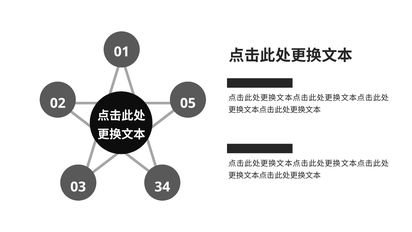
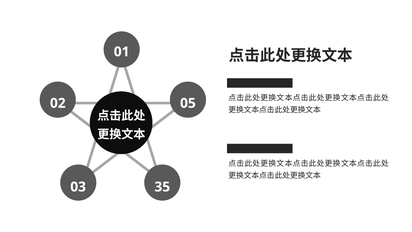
34: 34 -> 35
